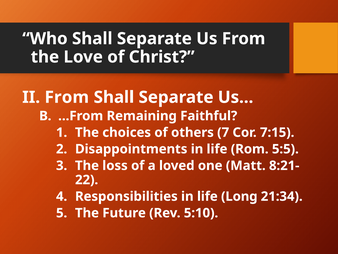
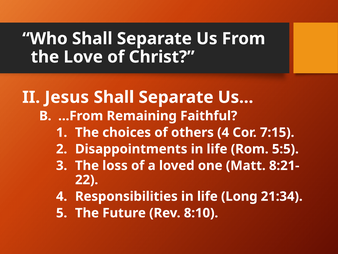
II From: From -> Jesus
others 7: 7 -> 4
5:10: 5:10 -> 8:10
